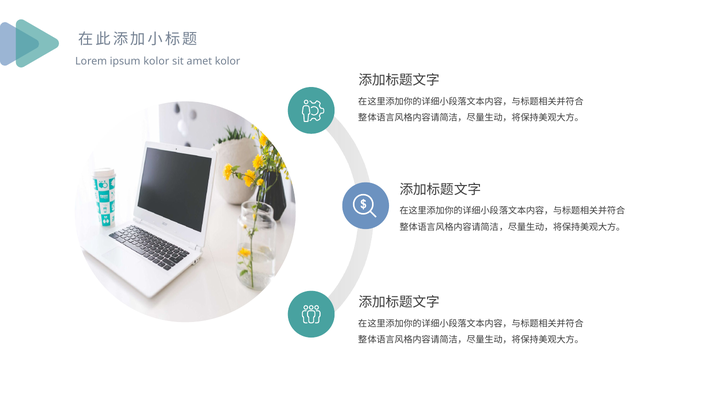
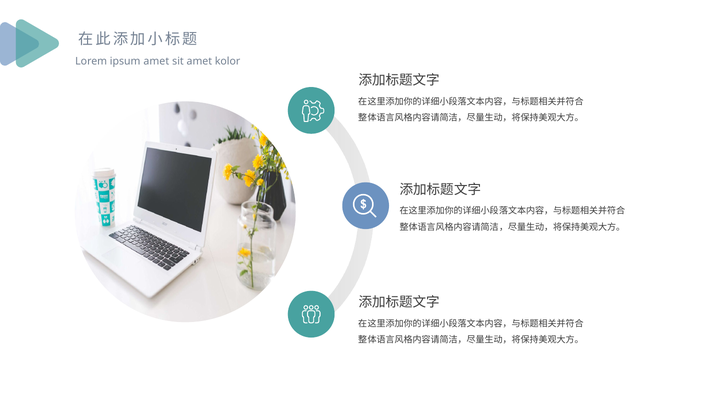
ipsum kolor: kolor -> amet
